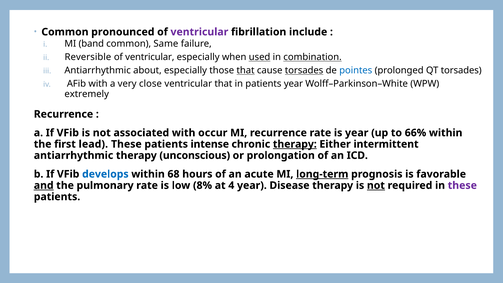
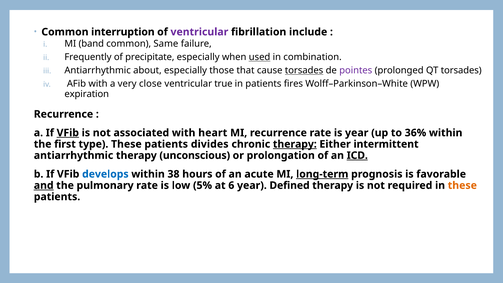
pronounced: pronounced -> interruption
Reversible: Reversible -> Frequently
ventricular at (150, 57): ventricular -> precipitate
combination underline: present -> none
that at (246, 70) underline: present -> none
pointes colour: blue -> purple
ventricular that: that -> true
patients year: year -> fires
extremely: extremely -> expiration
VFib at (68, 133) underline: none -> present
occur: occur -> heart
66%: 66% -> 36%
lead: lead -> type
intense: intense -> divides
ICD underline: none -> present
68: 68 -> 38
8%: 8% -> 5%
4: 4 -> 6
Disease: Disease -> Defined
not at (376, 185) underline: present -> none
these at (462, 185) colour: purple -> orange
